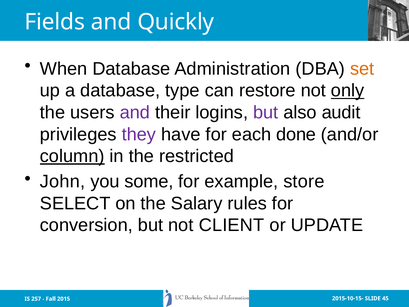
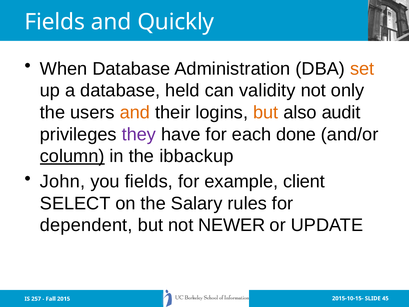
type: type -> held
restore: restore -> validity
only underline: present -> none
and at (135, 112) colour: purple -> orange
but at (266, 112) colour: purple -> orange
restricted: restricted -> ibbackup
you some: some -> fields
store: store -> client
conversion: conversion -> dependent
CLIENT: CLIENT -> NEWER
